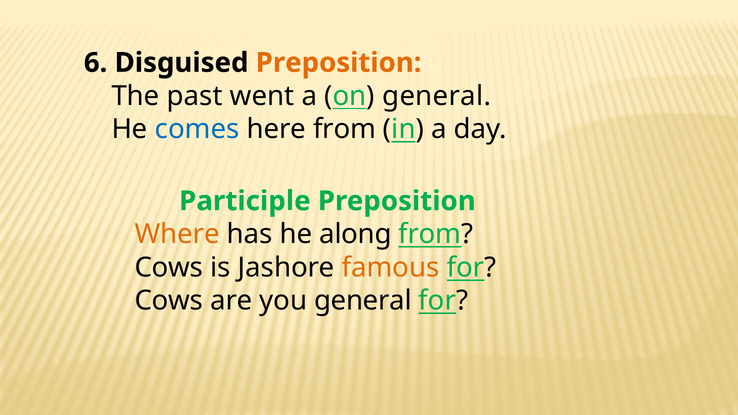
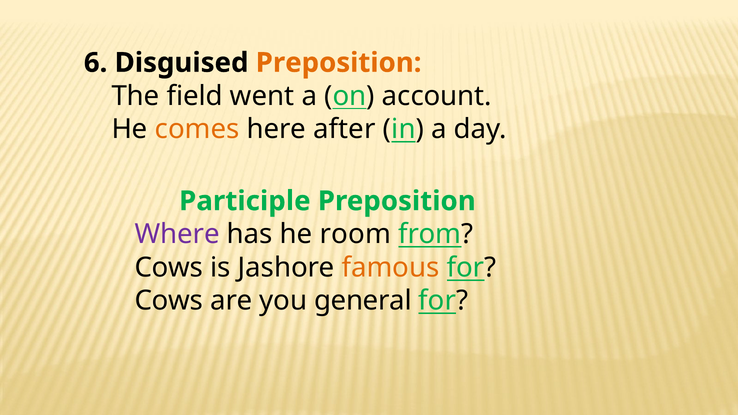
past: past -> field
on general: general -> account
comes colour: blue -> orange
here from: from -> after
Where colour: orange -> purple
along: along -> room
